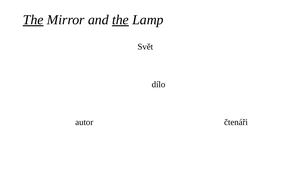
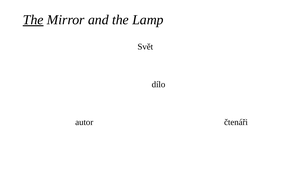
the at (120, 20) underline: present -> none
